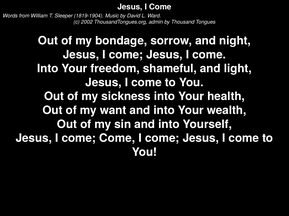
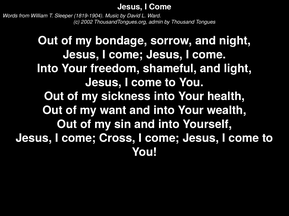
come Come: Come -> Cross
